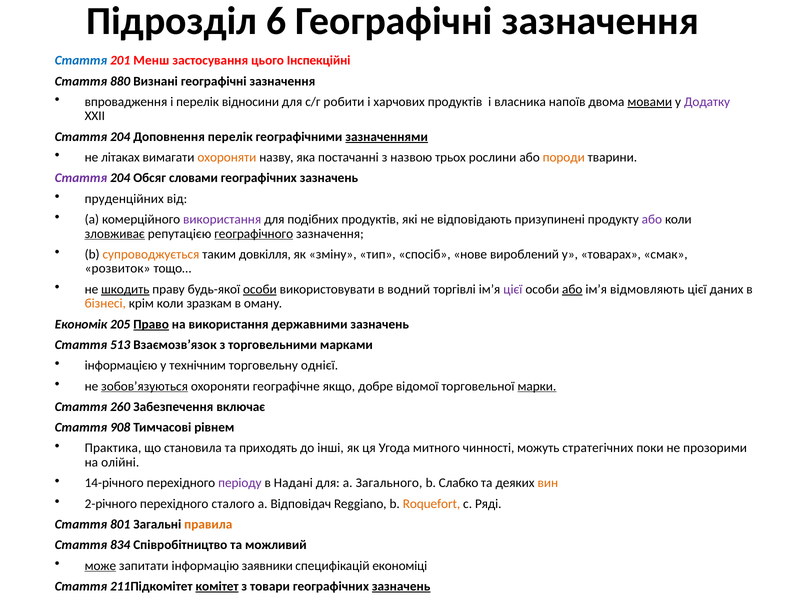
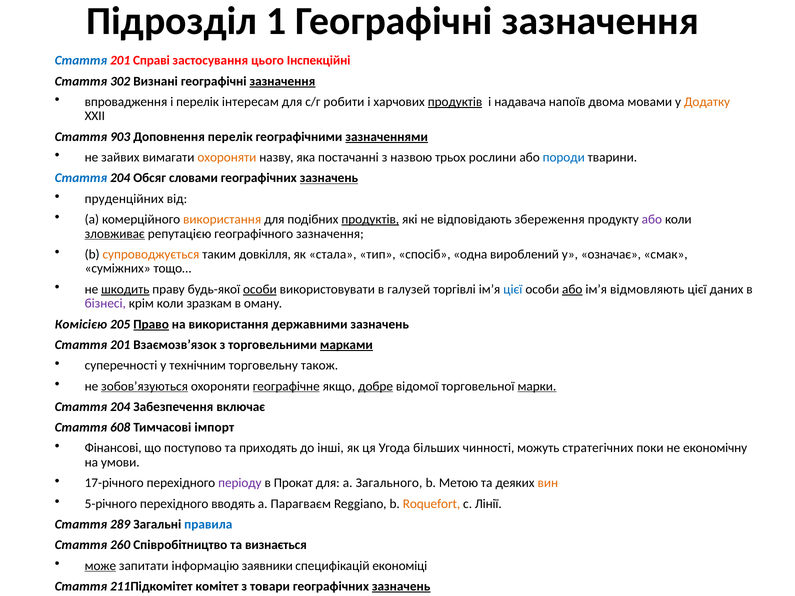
6: 6 -> 1
Менш: Менш -> Справі
880: 880 -> 302
зазначення at (282, 81) underline: none -> present
відносини: відносини -> інтересам
продуктів at (455, 102) underline: none -> present
власника: власника -> надавача
мовами underline: present -> none
Додатку colour: purple -> orange
204 at (120, 137): 204 -> 903
літаках: літаках -> зайвих
породи colour: orange -> blue
Стаття at (81, 178) colour: purple -> blue
зазначень at (329, 178) underline: none -> present
використання at (222, 219) colour: purple -> orange
продуктів at (370, 219) underline: none -> present
призупинені: призупинені -> збереження
географічного underline: present -> none
зміну: зміну -> стала
нове: нове -> одна
товарах: товарах -> означає
розвиток: розвиток -> суміжних
водний: водний -> галузей
цієї at (513, 289) colour: purple -> blue
бізнесі colour: orange -> purple
Економік: Економік -> Комісією
513 at (120, 345): 513 -> 201
марками underline: none -> present
інформацією: інформацією -> суперечності
однієї: однієї -> також
географічне underline: none -> present
добре underline: none -> present
260 at (120, 407): 260 -> 204
908: 908 -> 608
рівнем: рівнем -> імпорт
Практика: Практика -> Фінансові
становила: становила -> поступово
митного: митного -> більших
прозорими: прозорими -> економічну
олійні: олійні -> умови
14-річного: 14-річного -> 17-річного
Надані: Надані -> Прокат
Слабко: Слабко -> Метою
2-річного: 2-річного -> 5-річного
сталого: сталого -> вводять
Відповідач: Відповідач -> Парагваєм
Ряді: Ряді -> Лінії
801: 801 -> 289
правила colour: orange -> blue
834: 834 -> 260
можливий: можливий -> визнається
комітет underline: present -> none
